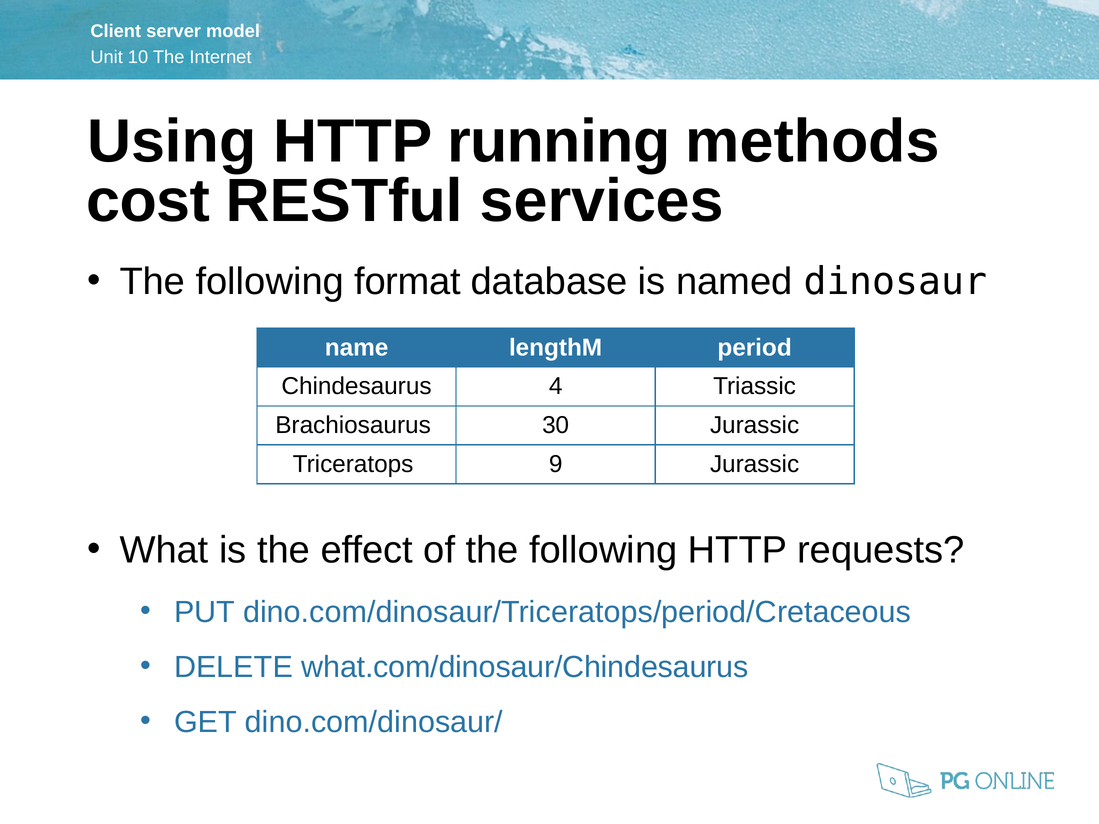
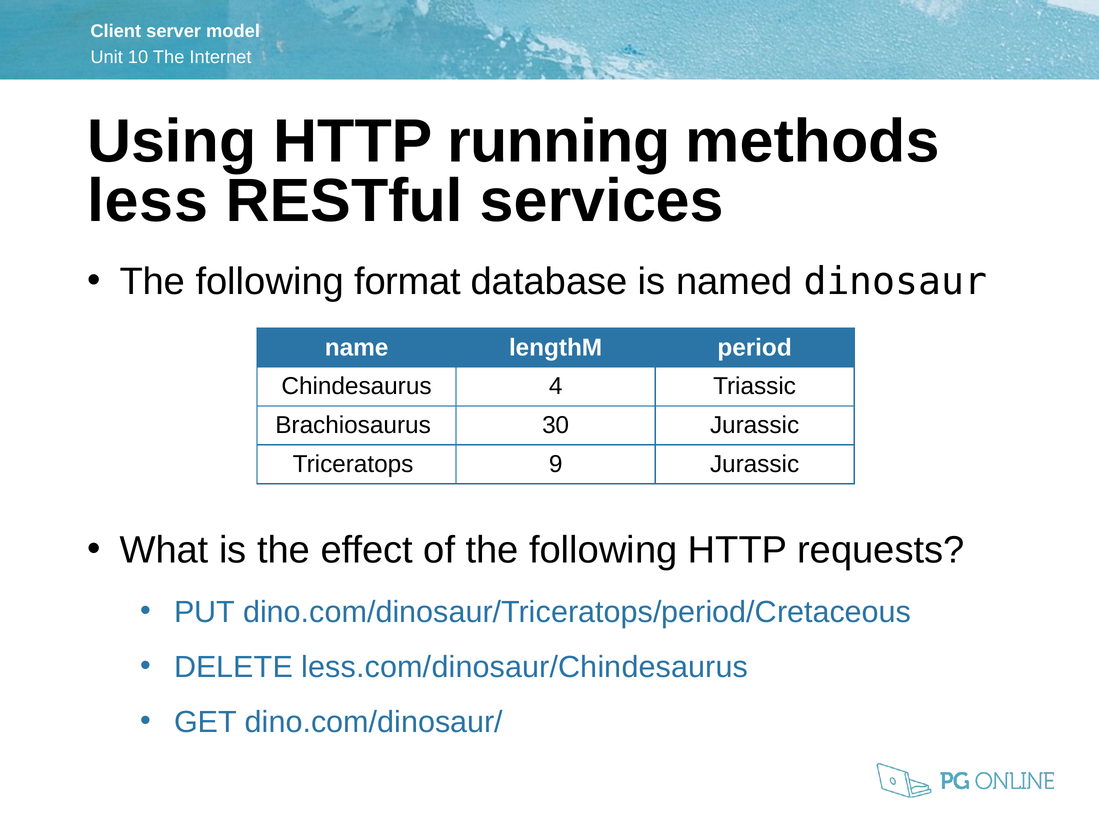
cost: cost -> less
what.com/dinosaur/Chindesaurus: what.com/dinosaur/Chindesaurus -> less.com/dinosaur/Chindesaurus
